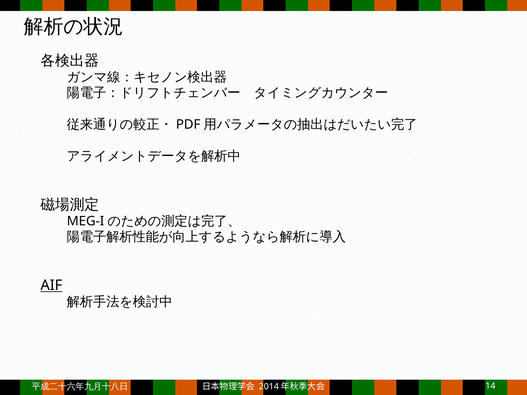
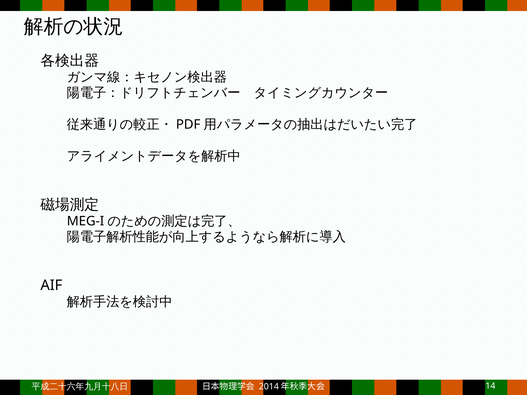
AIF underline: present -> none
